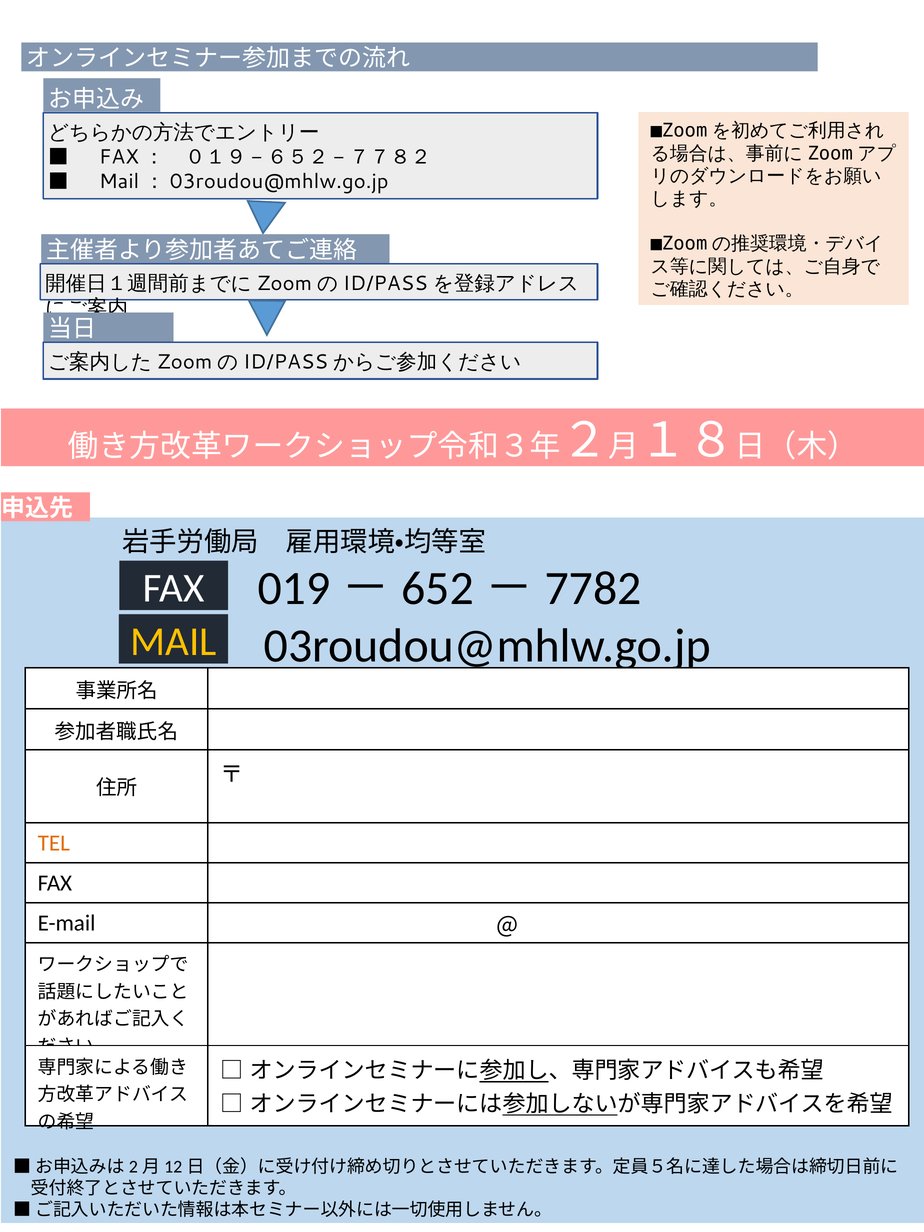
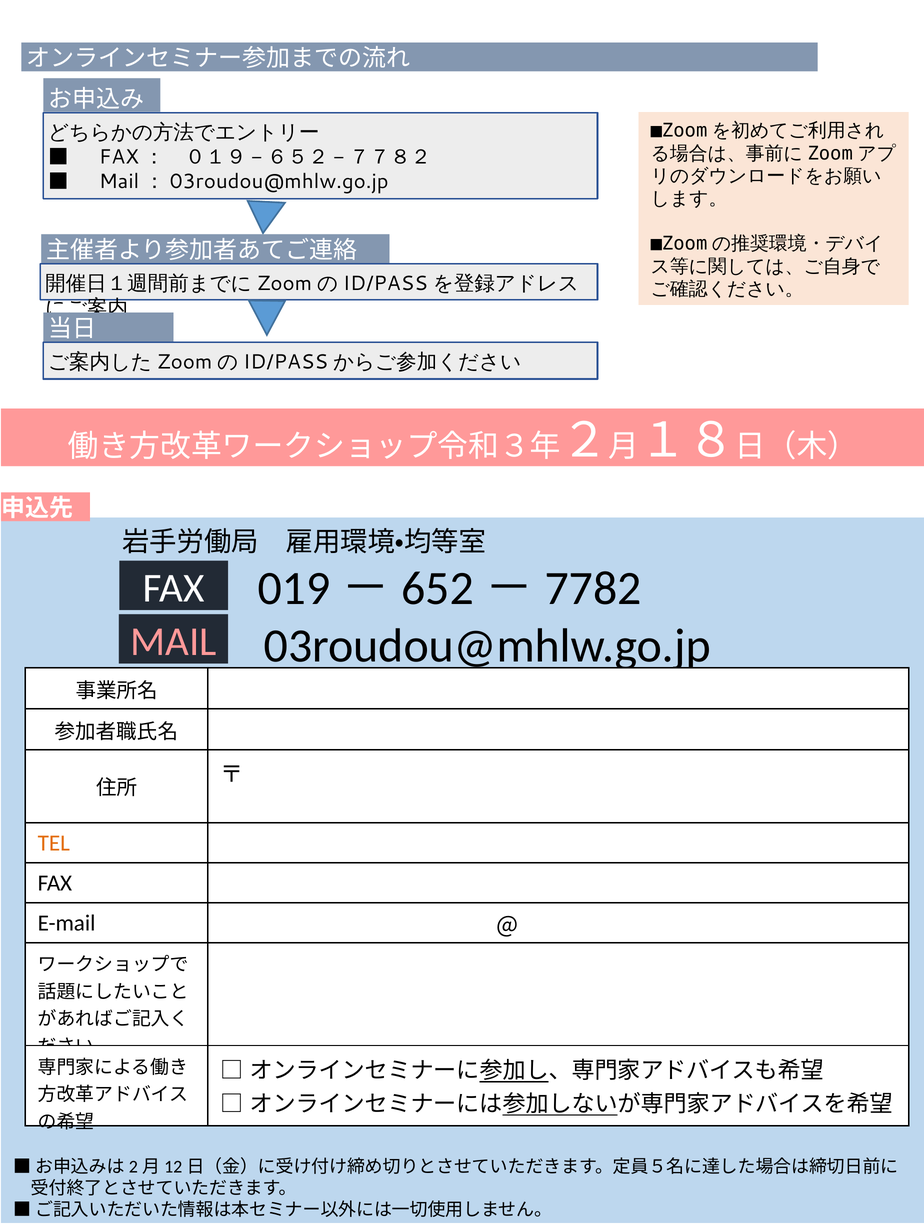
MAIL colour: yellow -> pink
